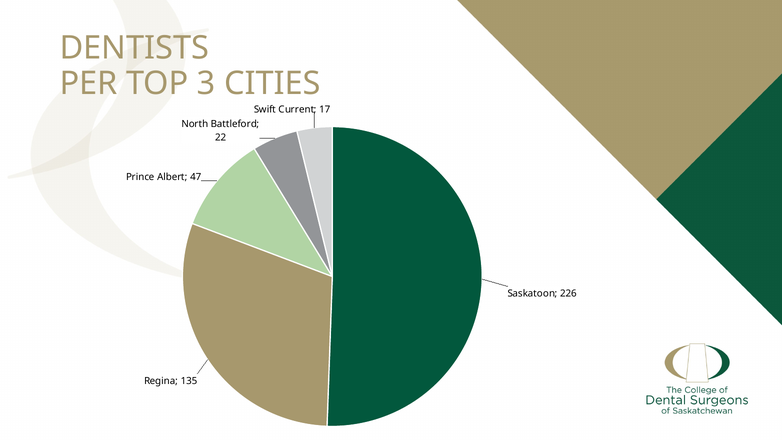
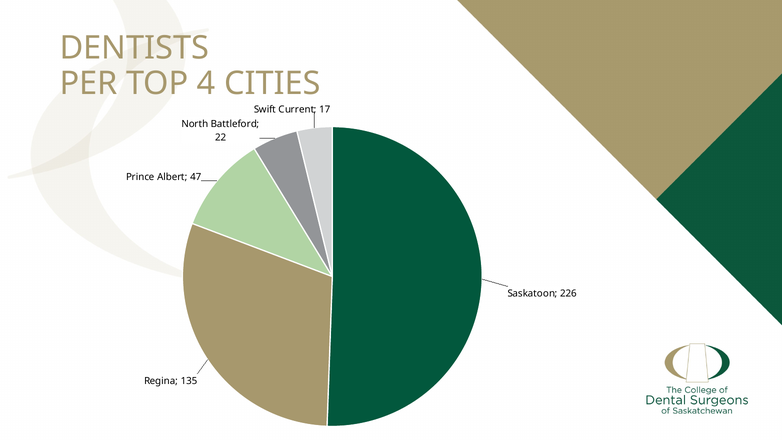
3: 3 -> 4
